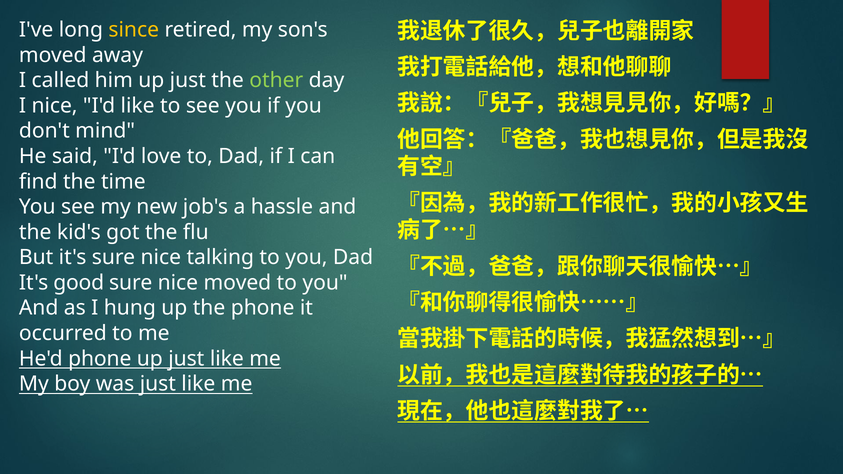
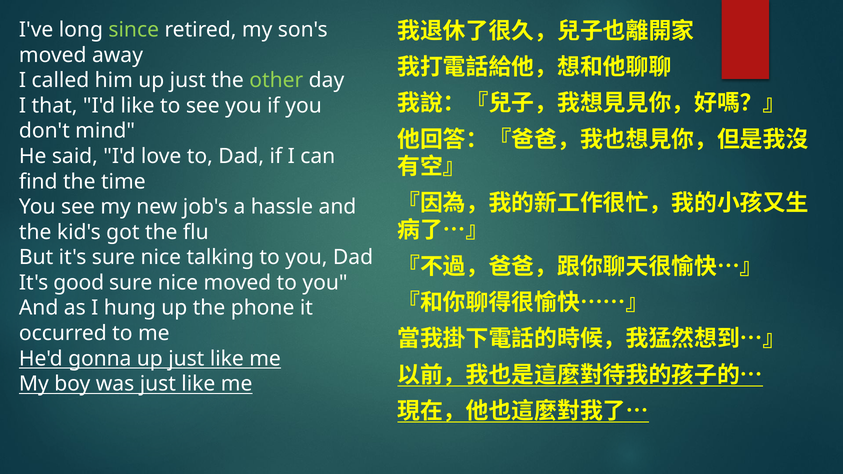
since colour: yellow -> light green
I nice: nice -> that
He'd phone: phone -> gonna
